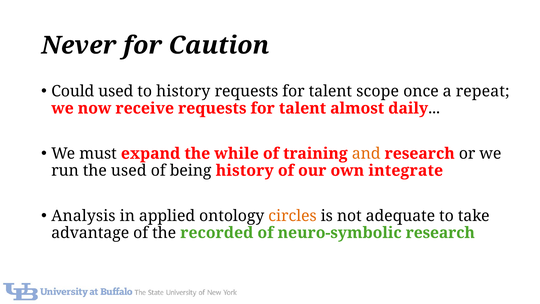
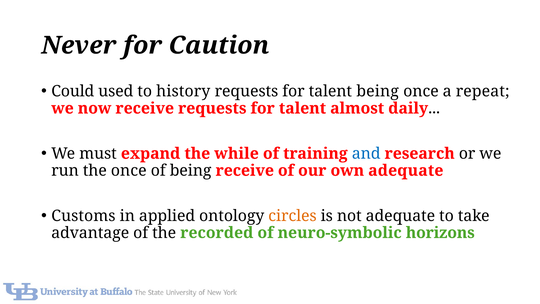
talent scope: scope -> being
and colour: orange -> blue
the used: used -> once
being history: history -> receive
own integrate: integrate -> adequate
Analysis: Analysis -> Customs
neuro-symbolic research: research -> horizons
